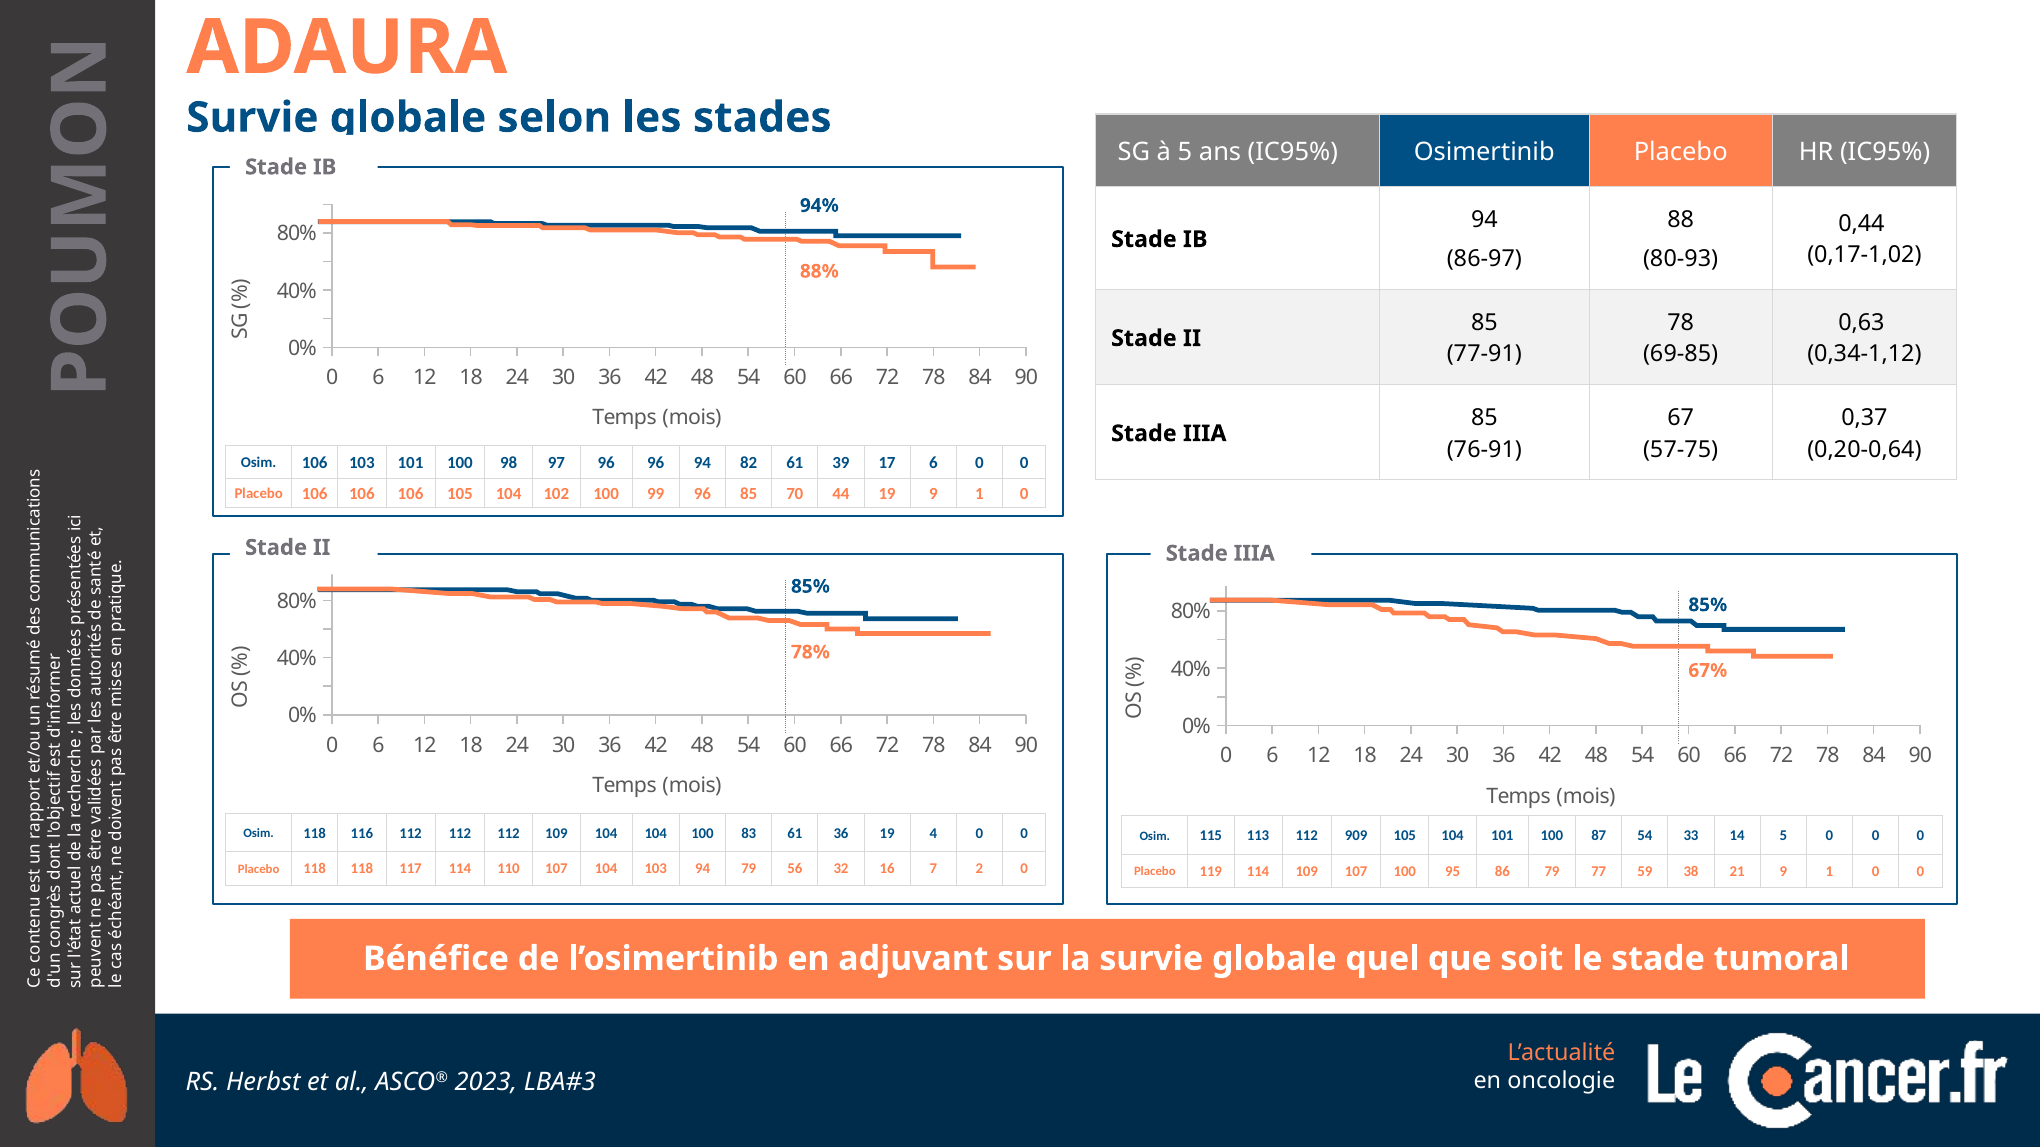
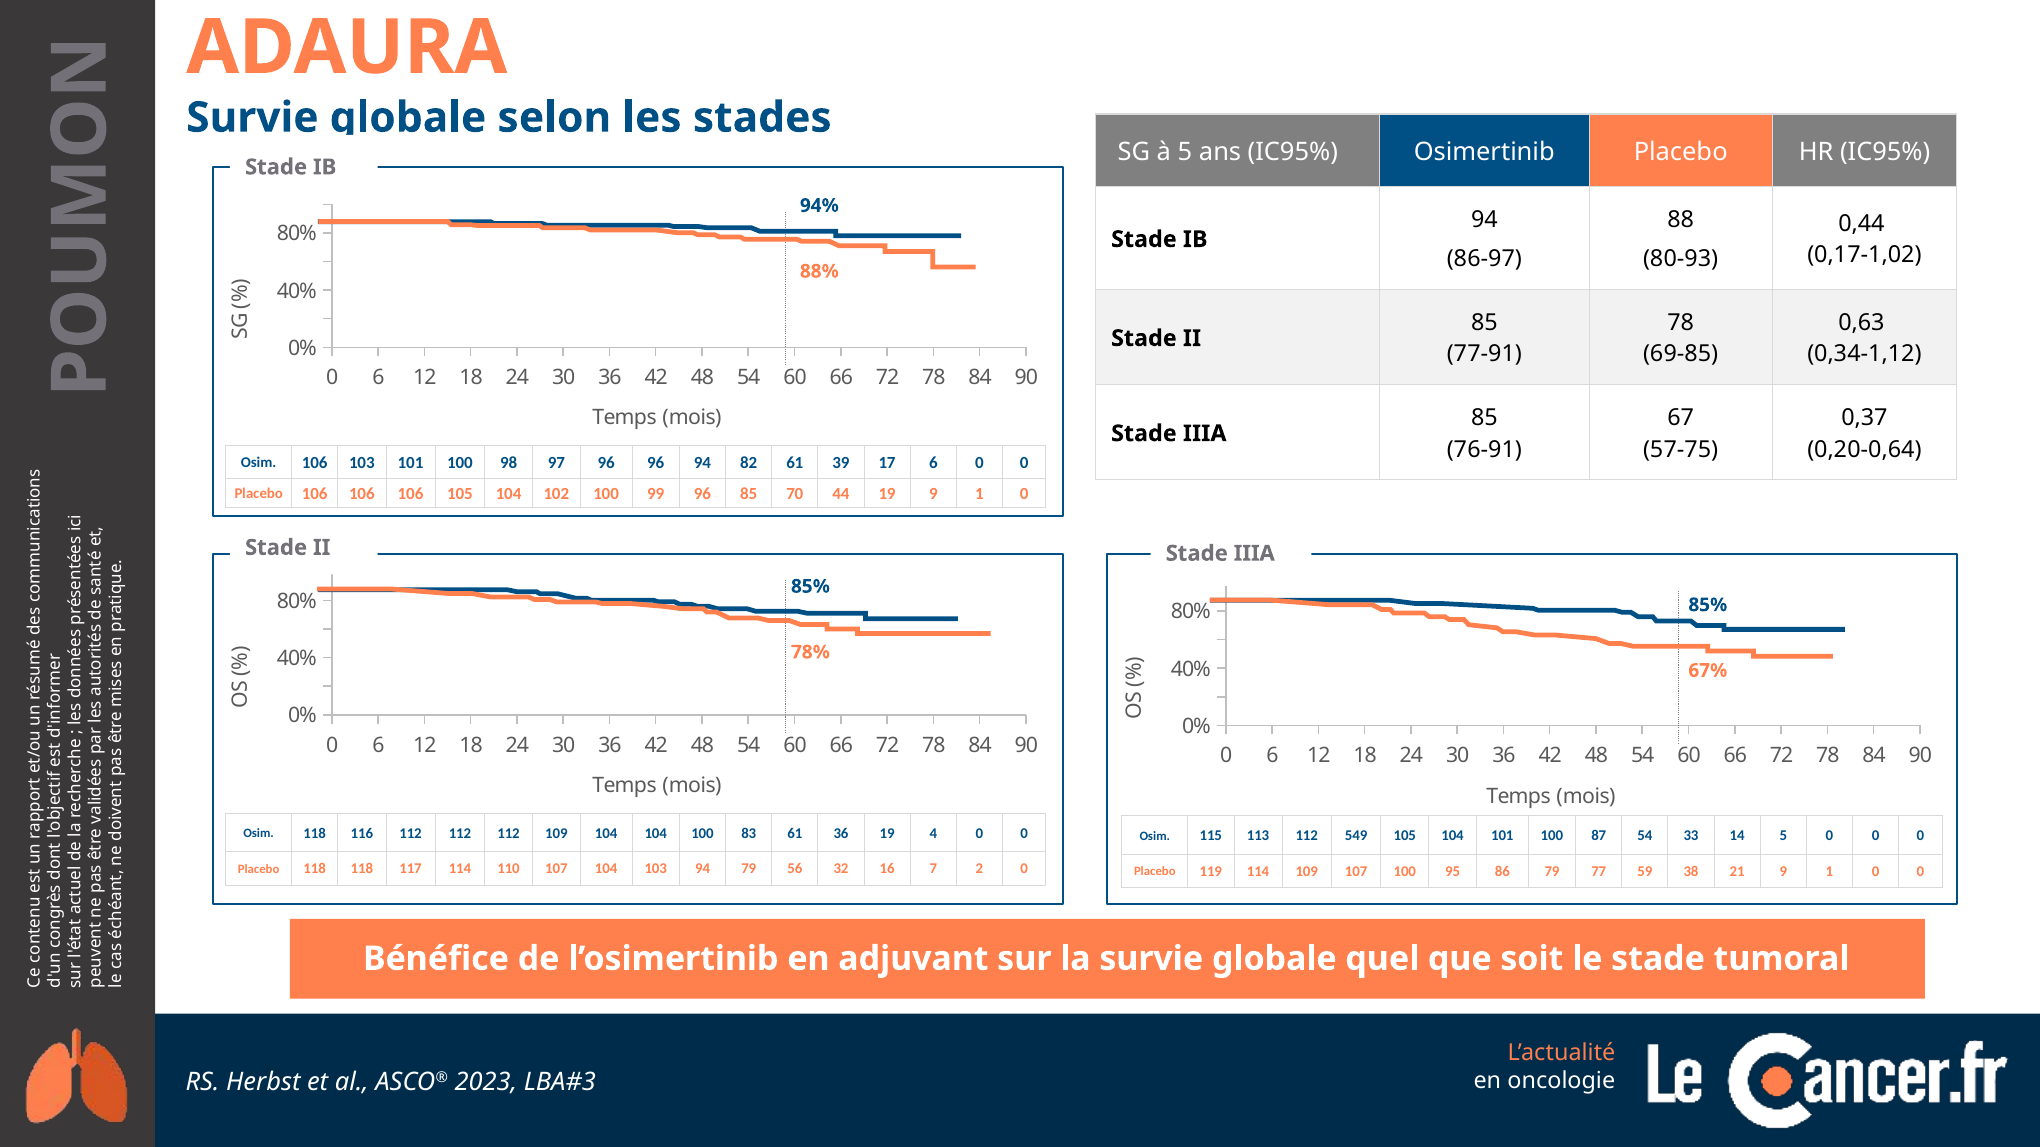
909: 909 -> 549
